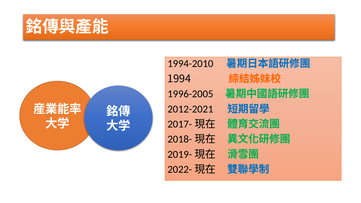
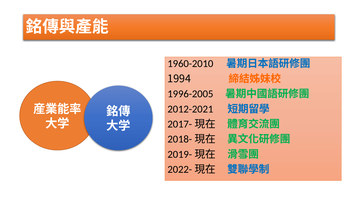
1994-2010: 1994-2010 -> 1960-2010
